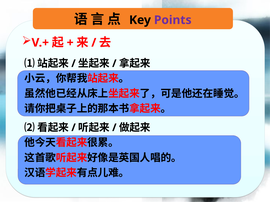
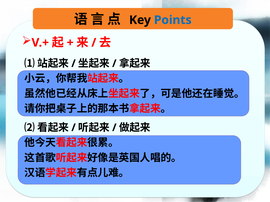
Points colour: purple -> blue
